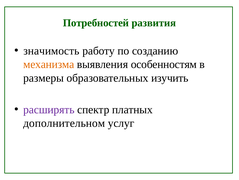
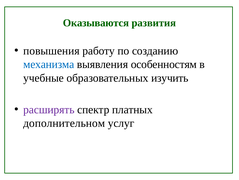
Потребностей: Потребностей -> Оказываются
значимость: значимость -> повышения
механизма colour: orange -> blue
размеры: размеры -> учебные
